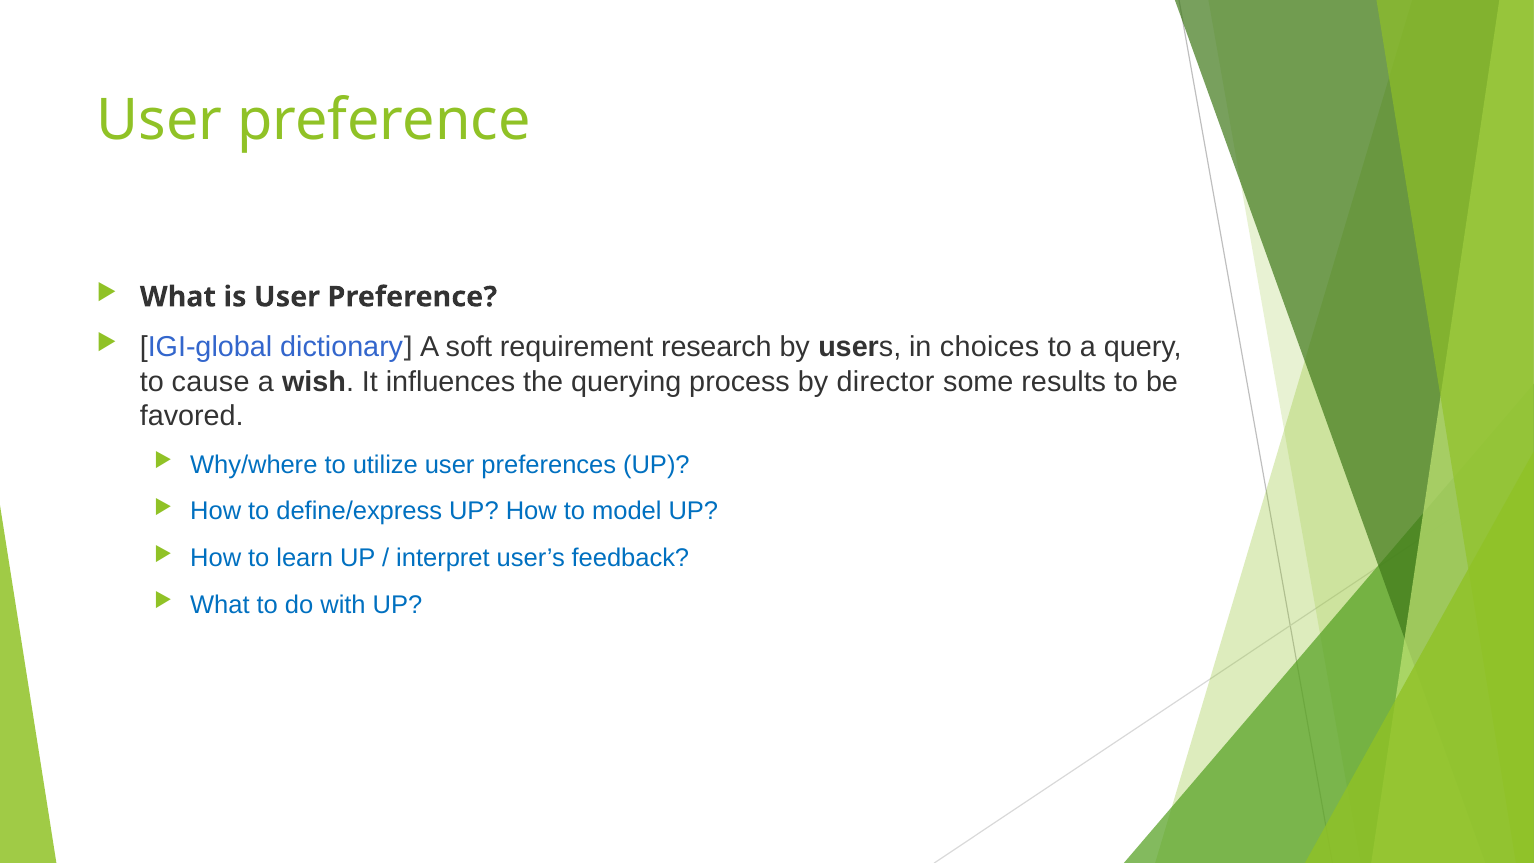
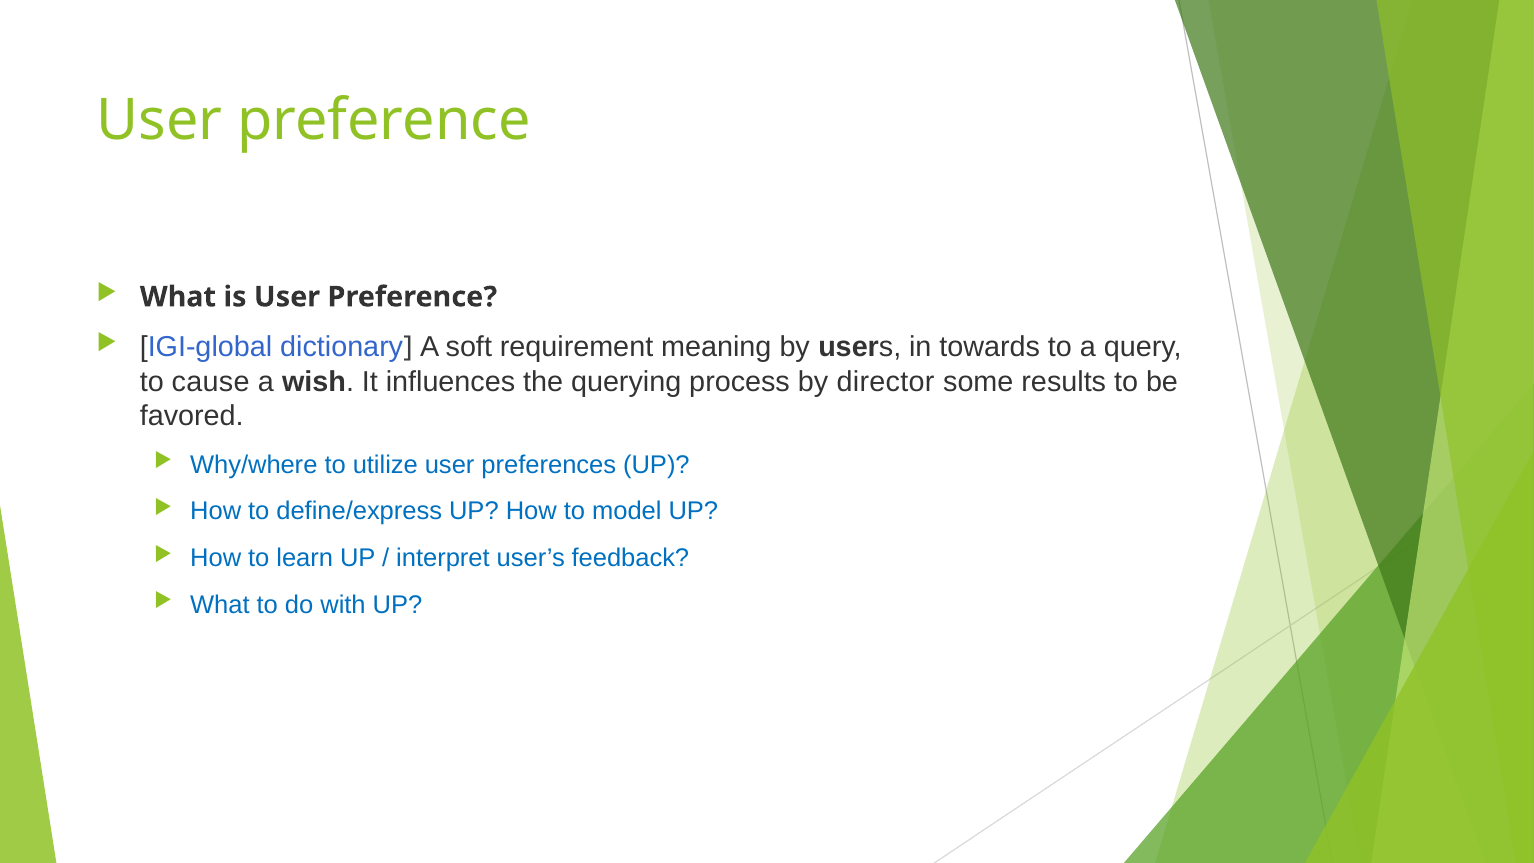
research: research -> meaning
choices: choices -> towards
